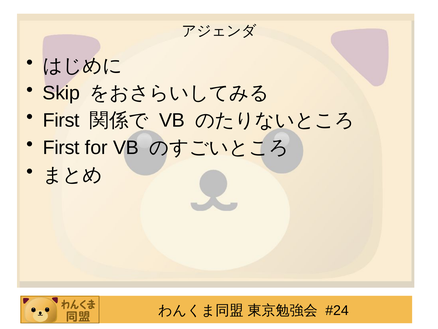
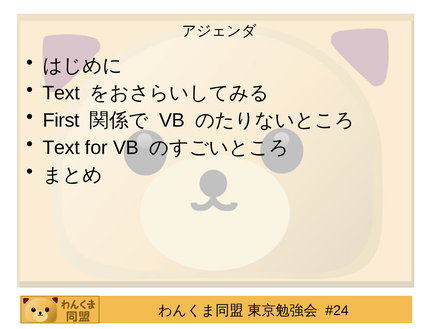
Skip at (61, 93): Skip -> Text
First at (61, 147): First -> Text
